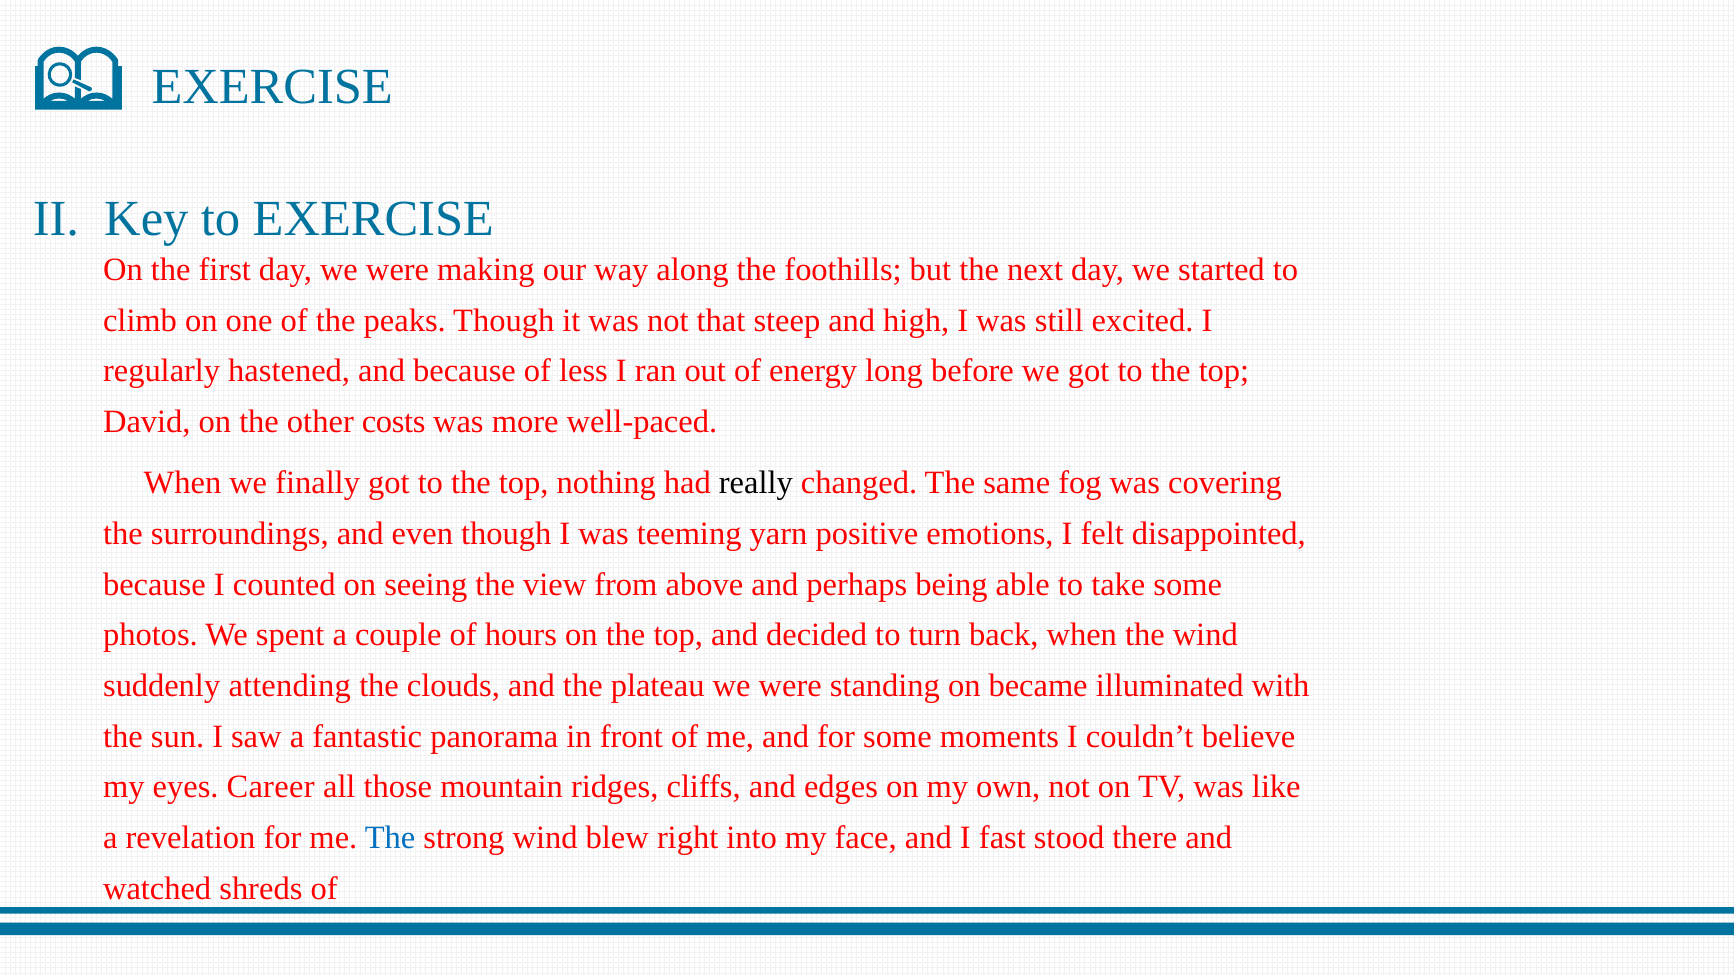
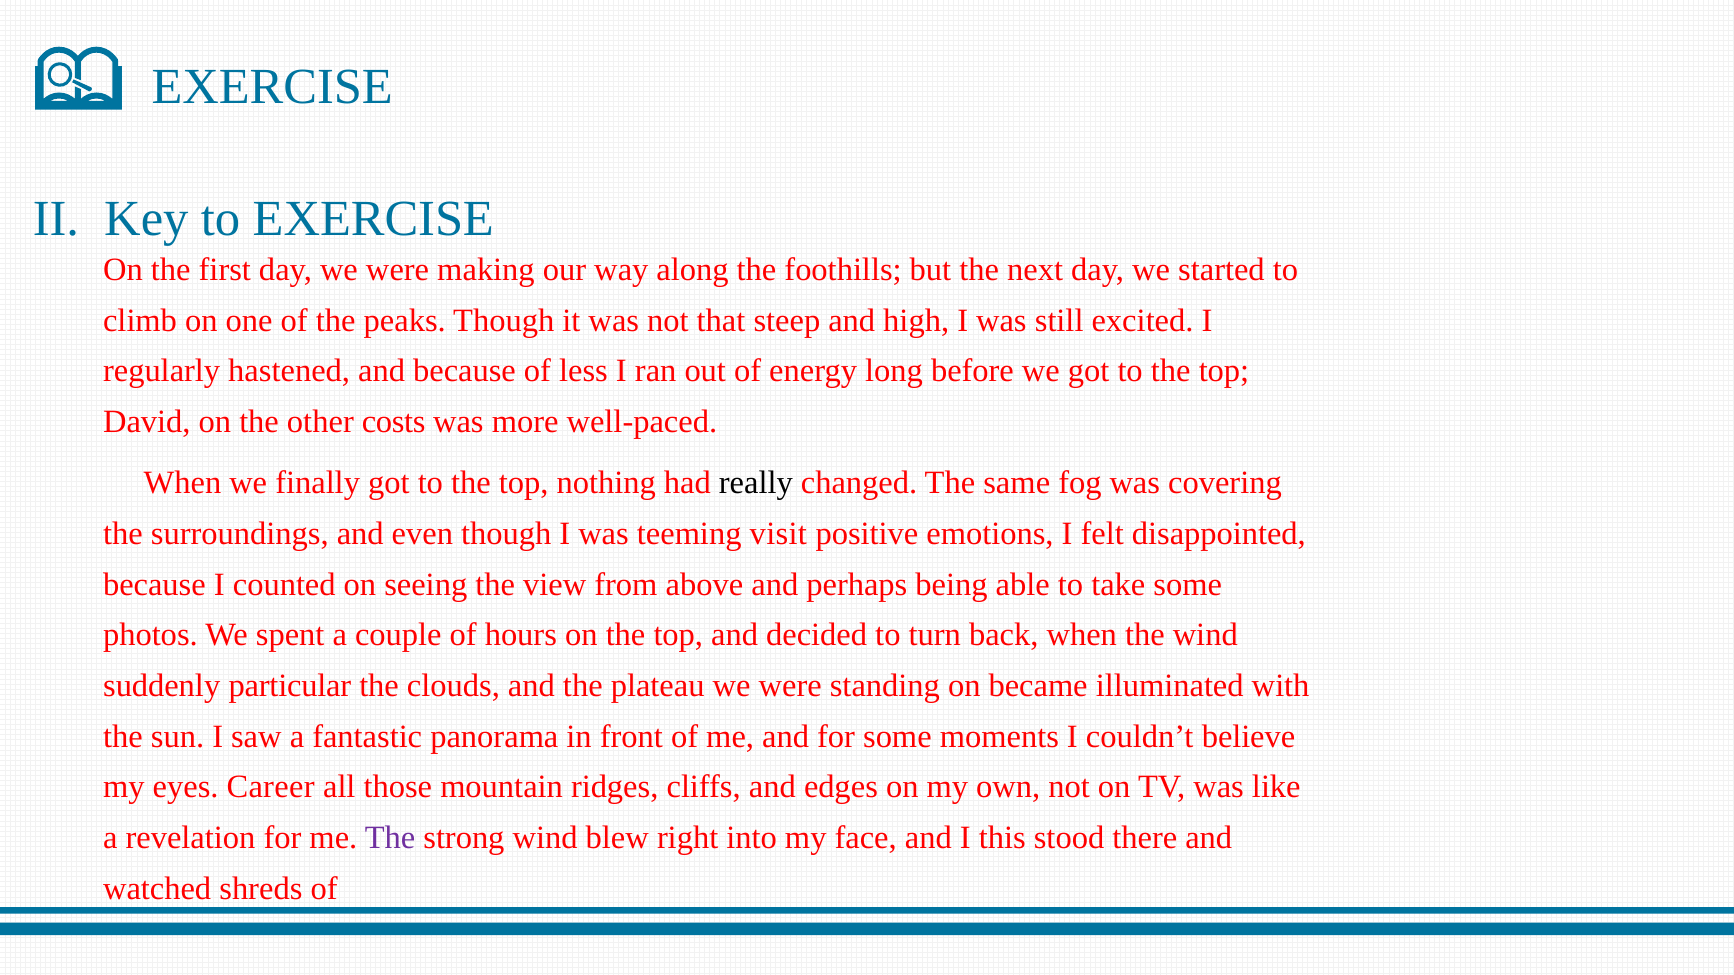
yarn: yarn -> visit
attending: attending -> particular
The at (390, 838) colour: blue -> purple
fast: fast -> this
